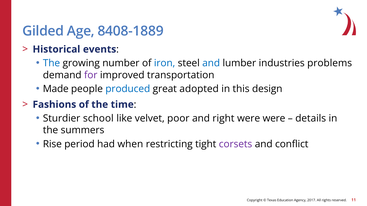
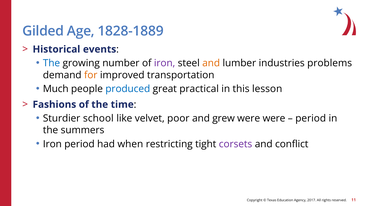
8408-1889: 8408-1889 -> 1828-1889
iron at (165, 63) colour: blue -> purple
and at (211, 63) colour: blue -> orange
for colour: purple -> orange
Made: Made -> Much
adopted: adopted -> practical
design: design -> lesson
right: right -> grew
details at (311, 119): details -> period
Rise at (52, 144): Rise -> Iron
